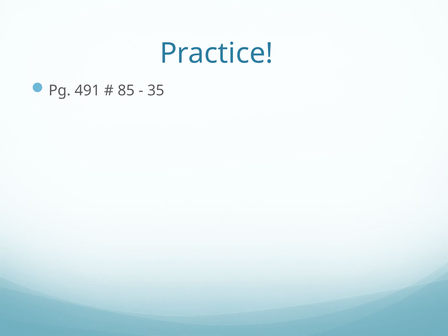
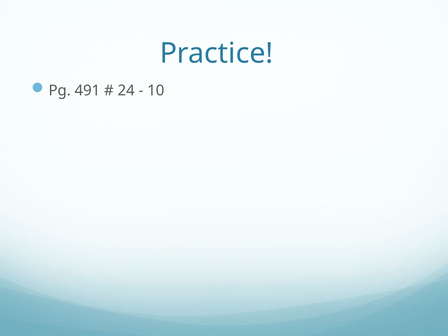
85: 85 -> 24
35: 35 -> 10
